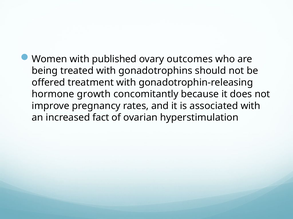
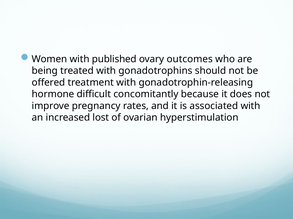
growth: growth -> difficult
fact: fact -> lost
